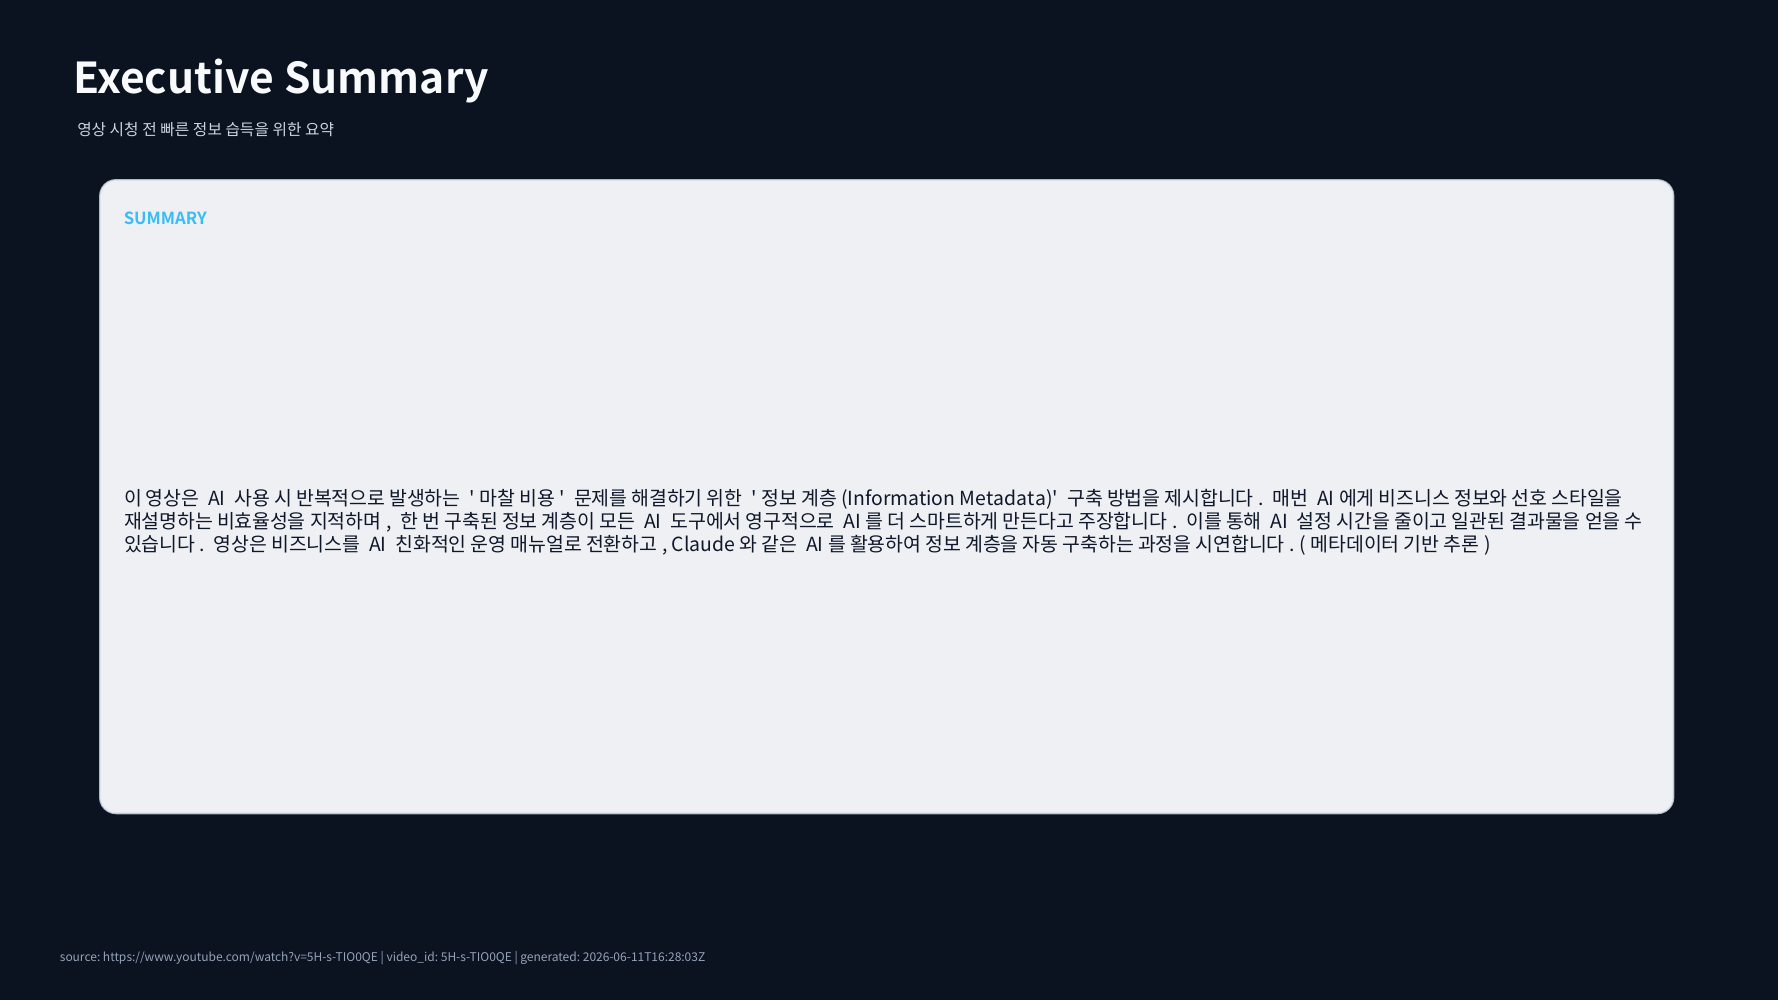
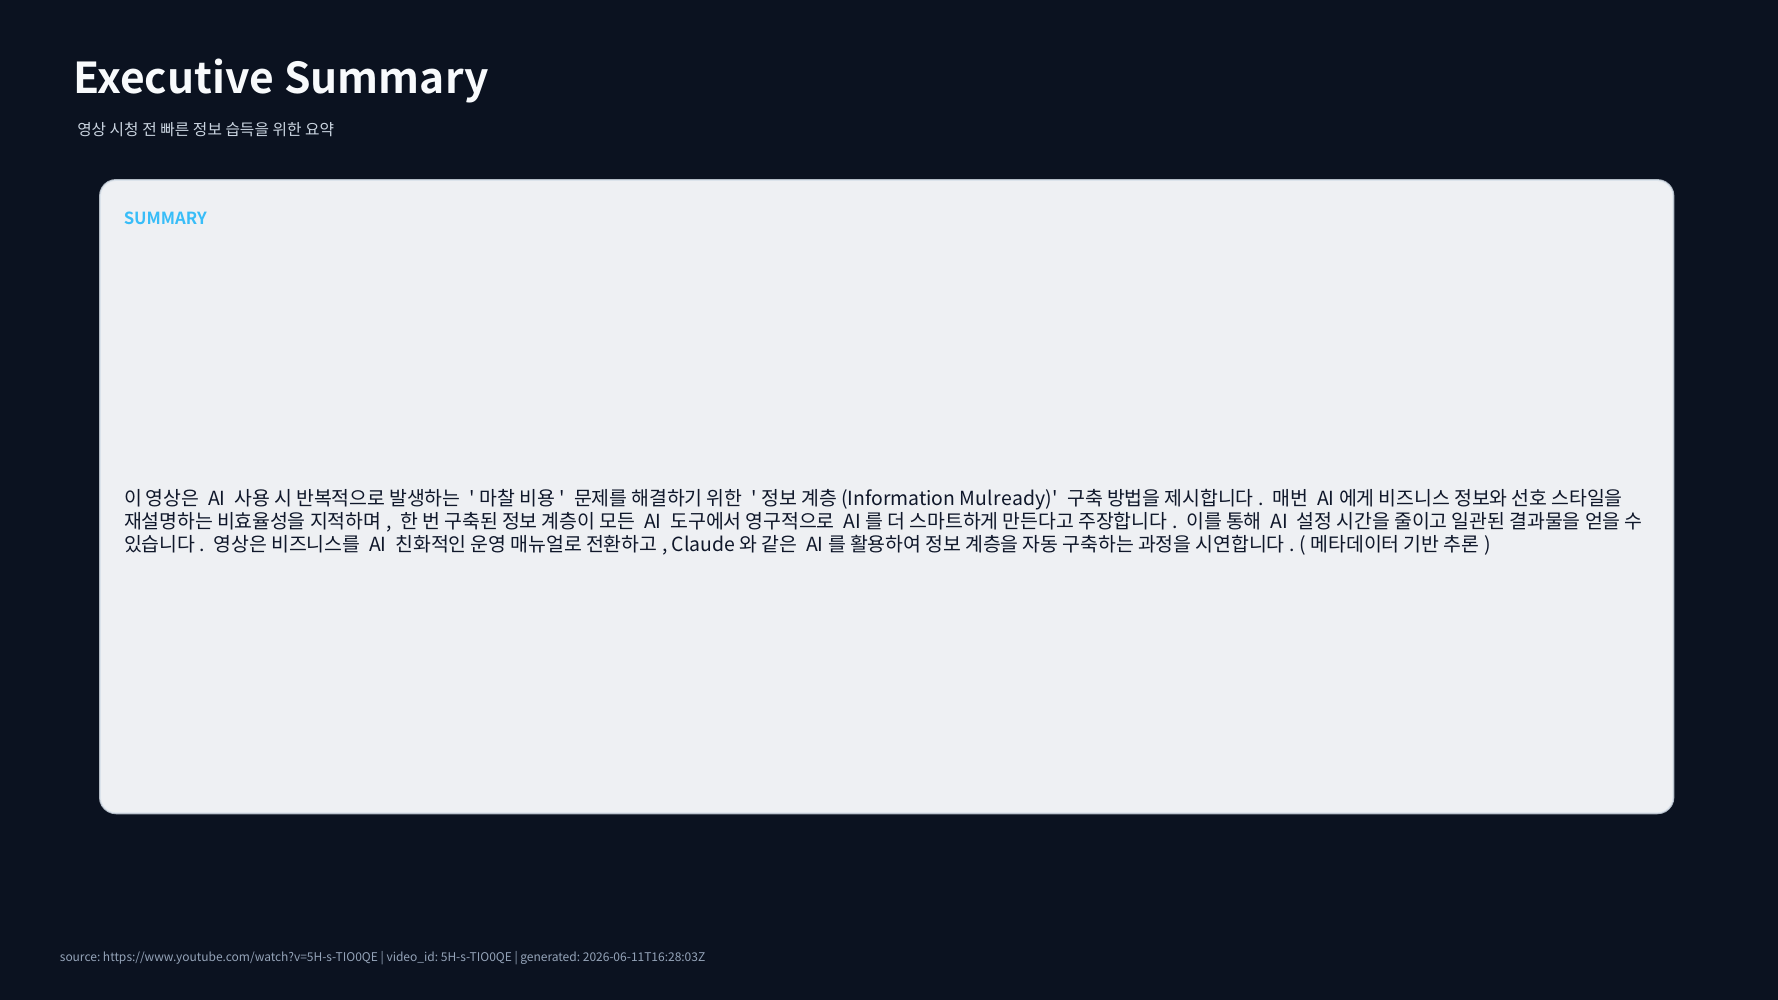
Metadata: Metadata -> Mulready
